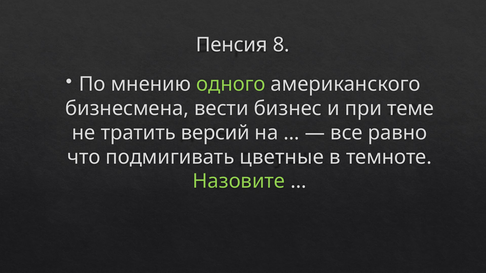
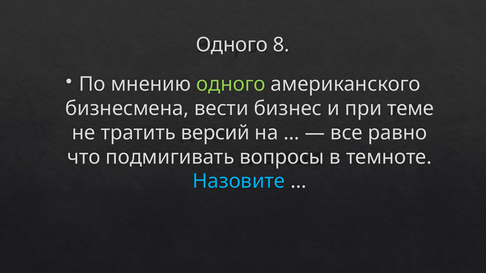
Пенсия at (232, 45): Пенсия -> Одного
цветные: цветные -> вопросы
Назовите colour: light green -> light blue
